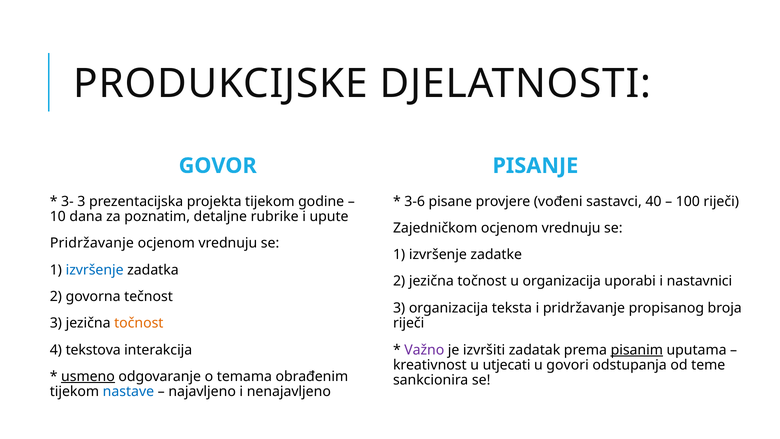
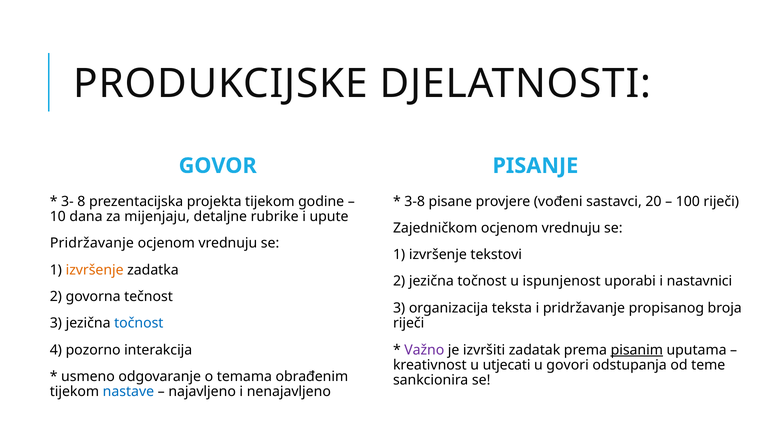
3- 3: 3 -> 8
3-6: 3-6 -> 3-8
40: 40 -> 20
poznatim: poznatim -> mijenjaju
zadatke: zadatke -> tekstovi
izvršenje at (95, 270) colour: blue -> orange
u organizacija: organizacija -> ispunjenost
točnost at (139, 323) colour: orange -> blue
tekstova: tekstova -> pozorno
usmeno underline: present -> none
